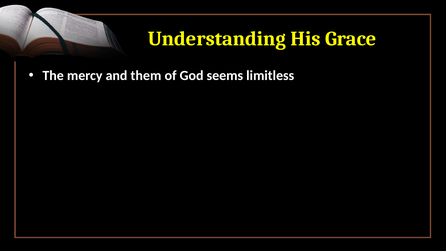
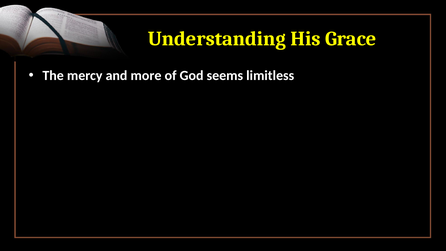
them: them -> more
